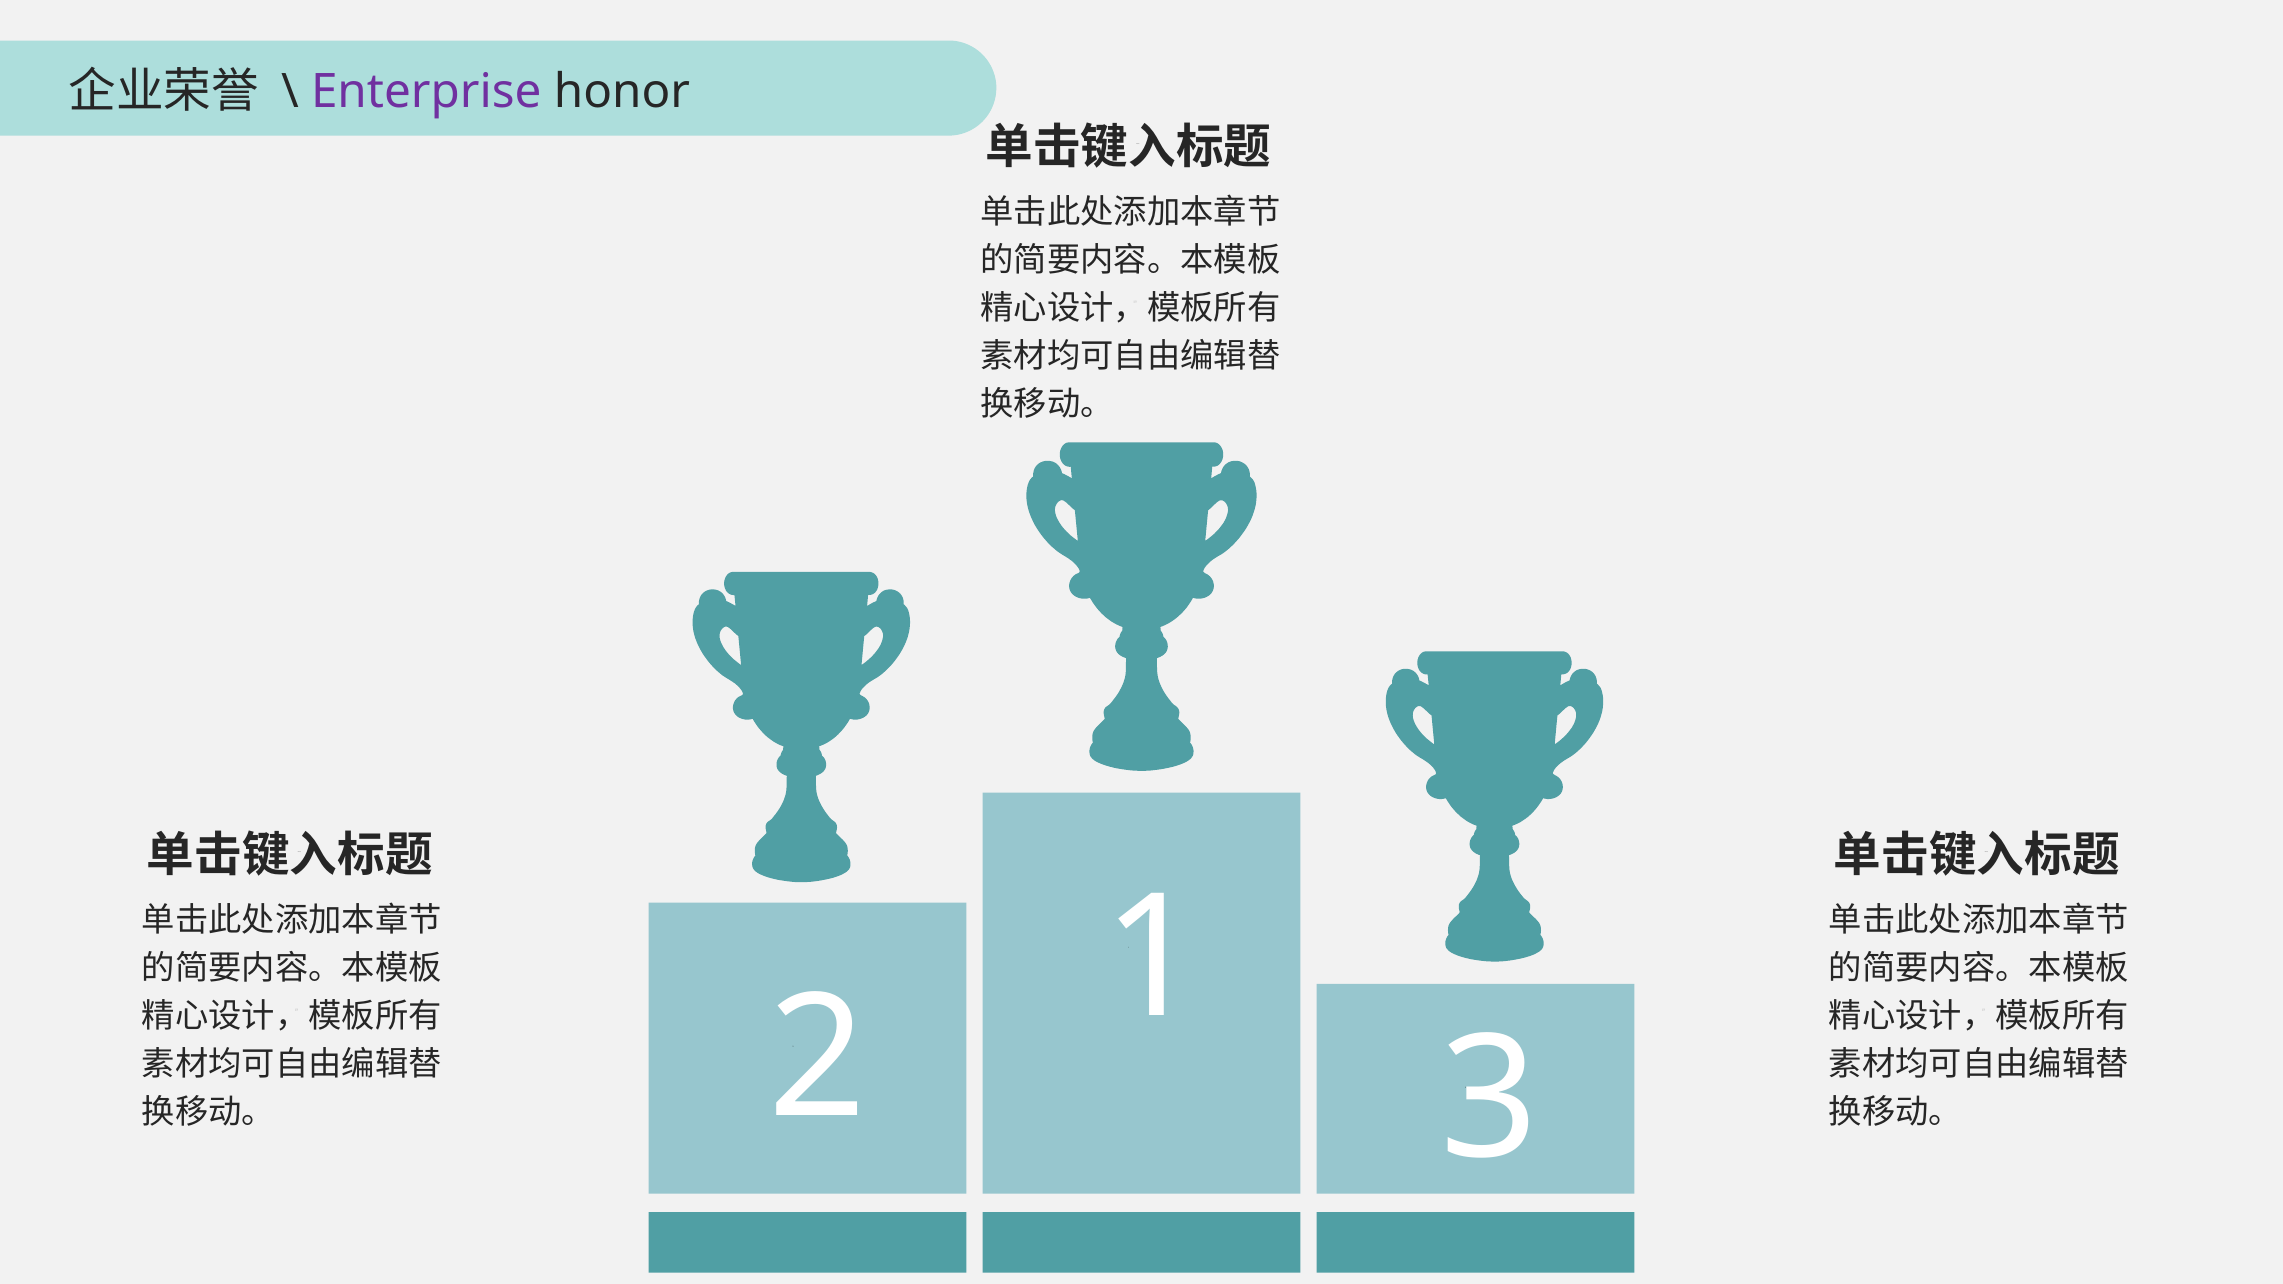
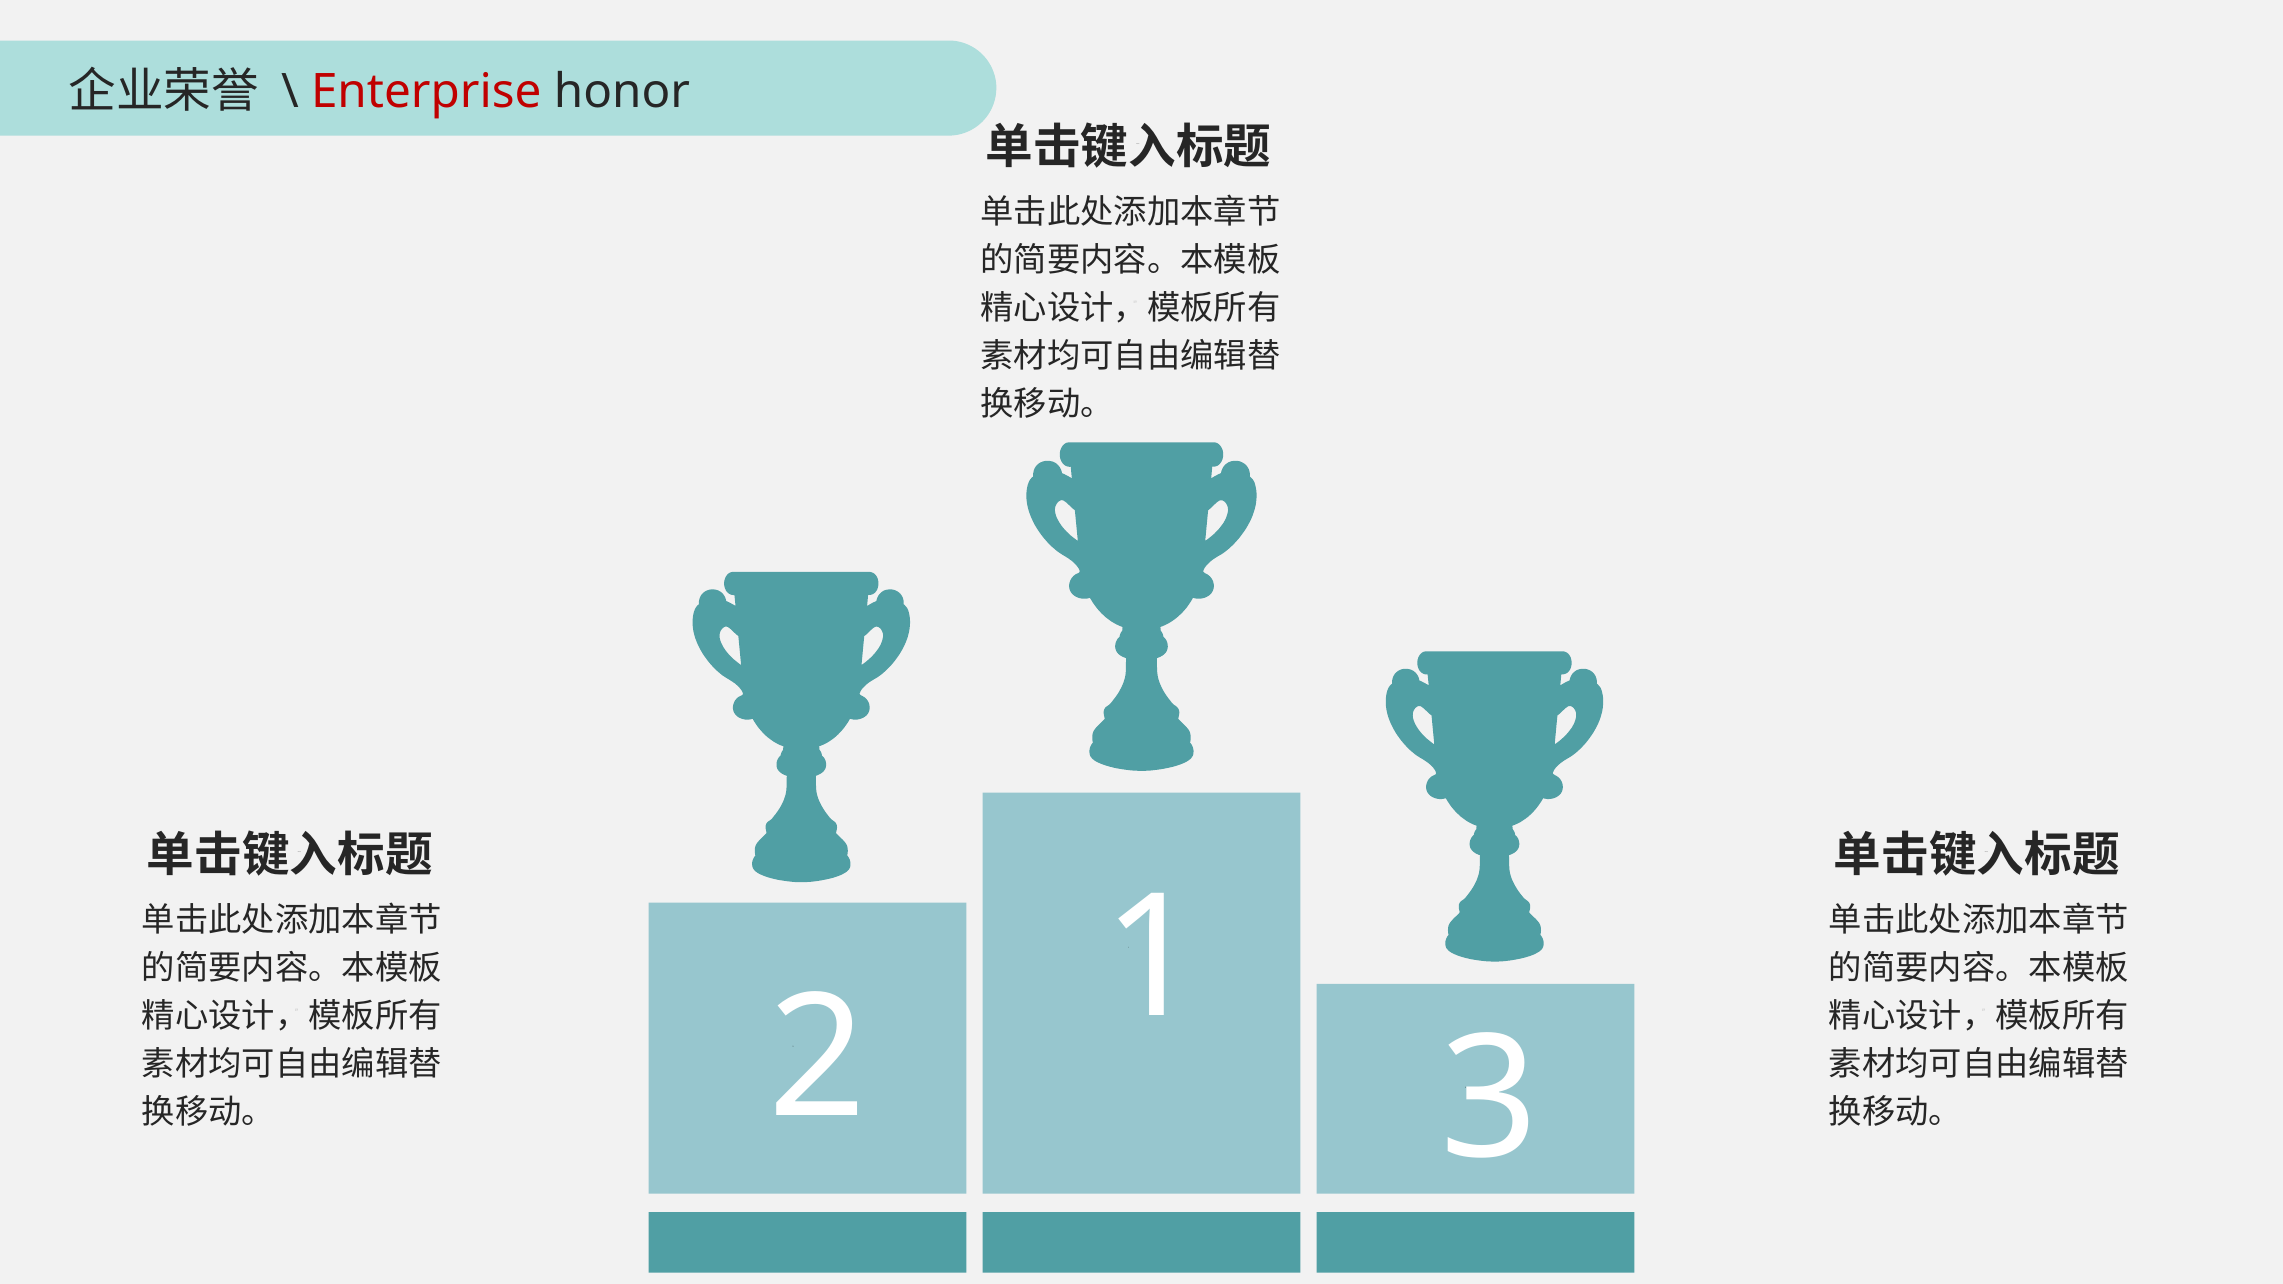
Enterprise colour: purple -> red
